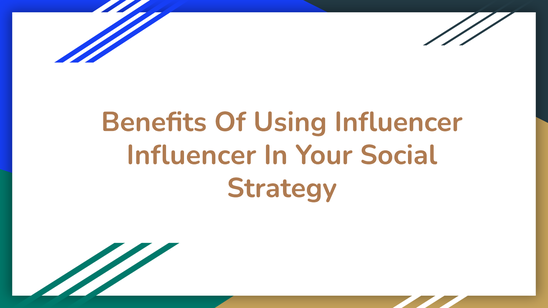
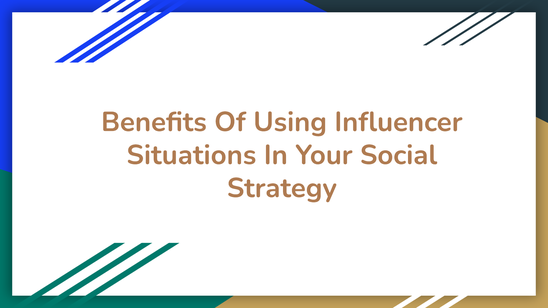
Influencer at (191, 155): Influencer -> Situations
